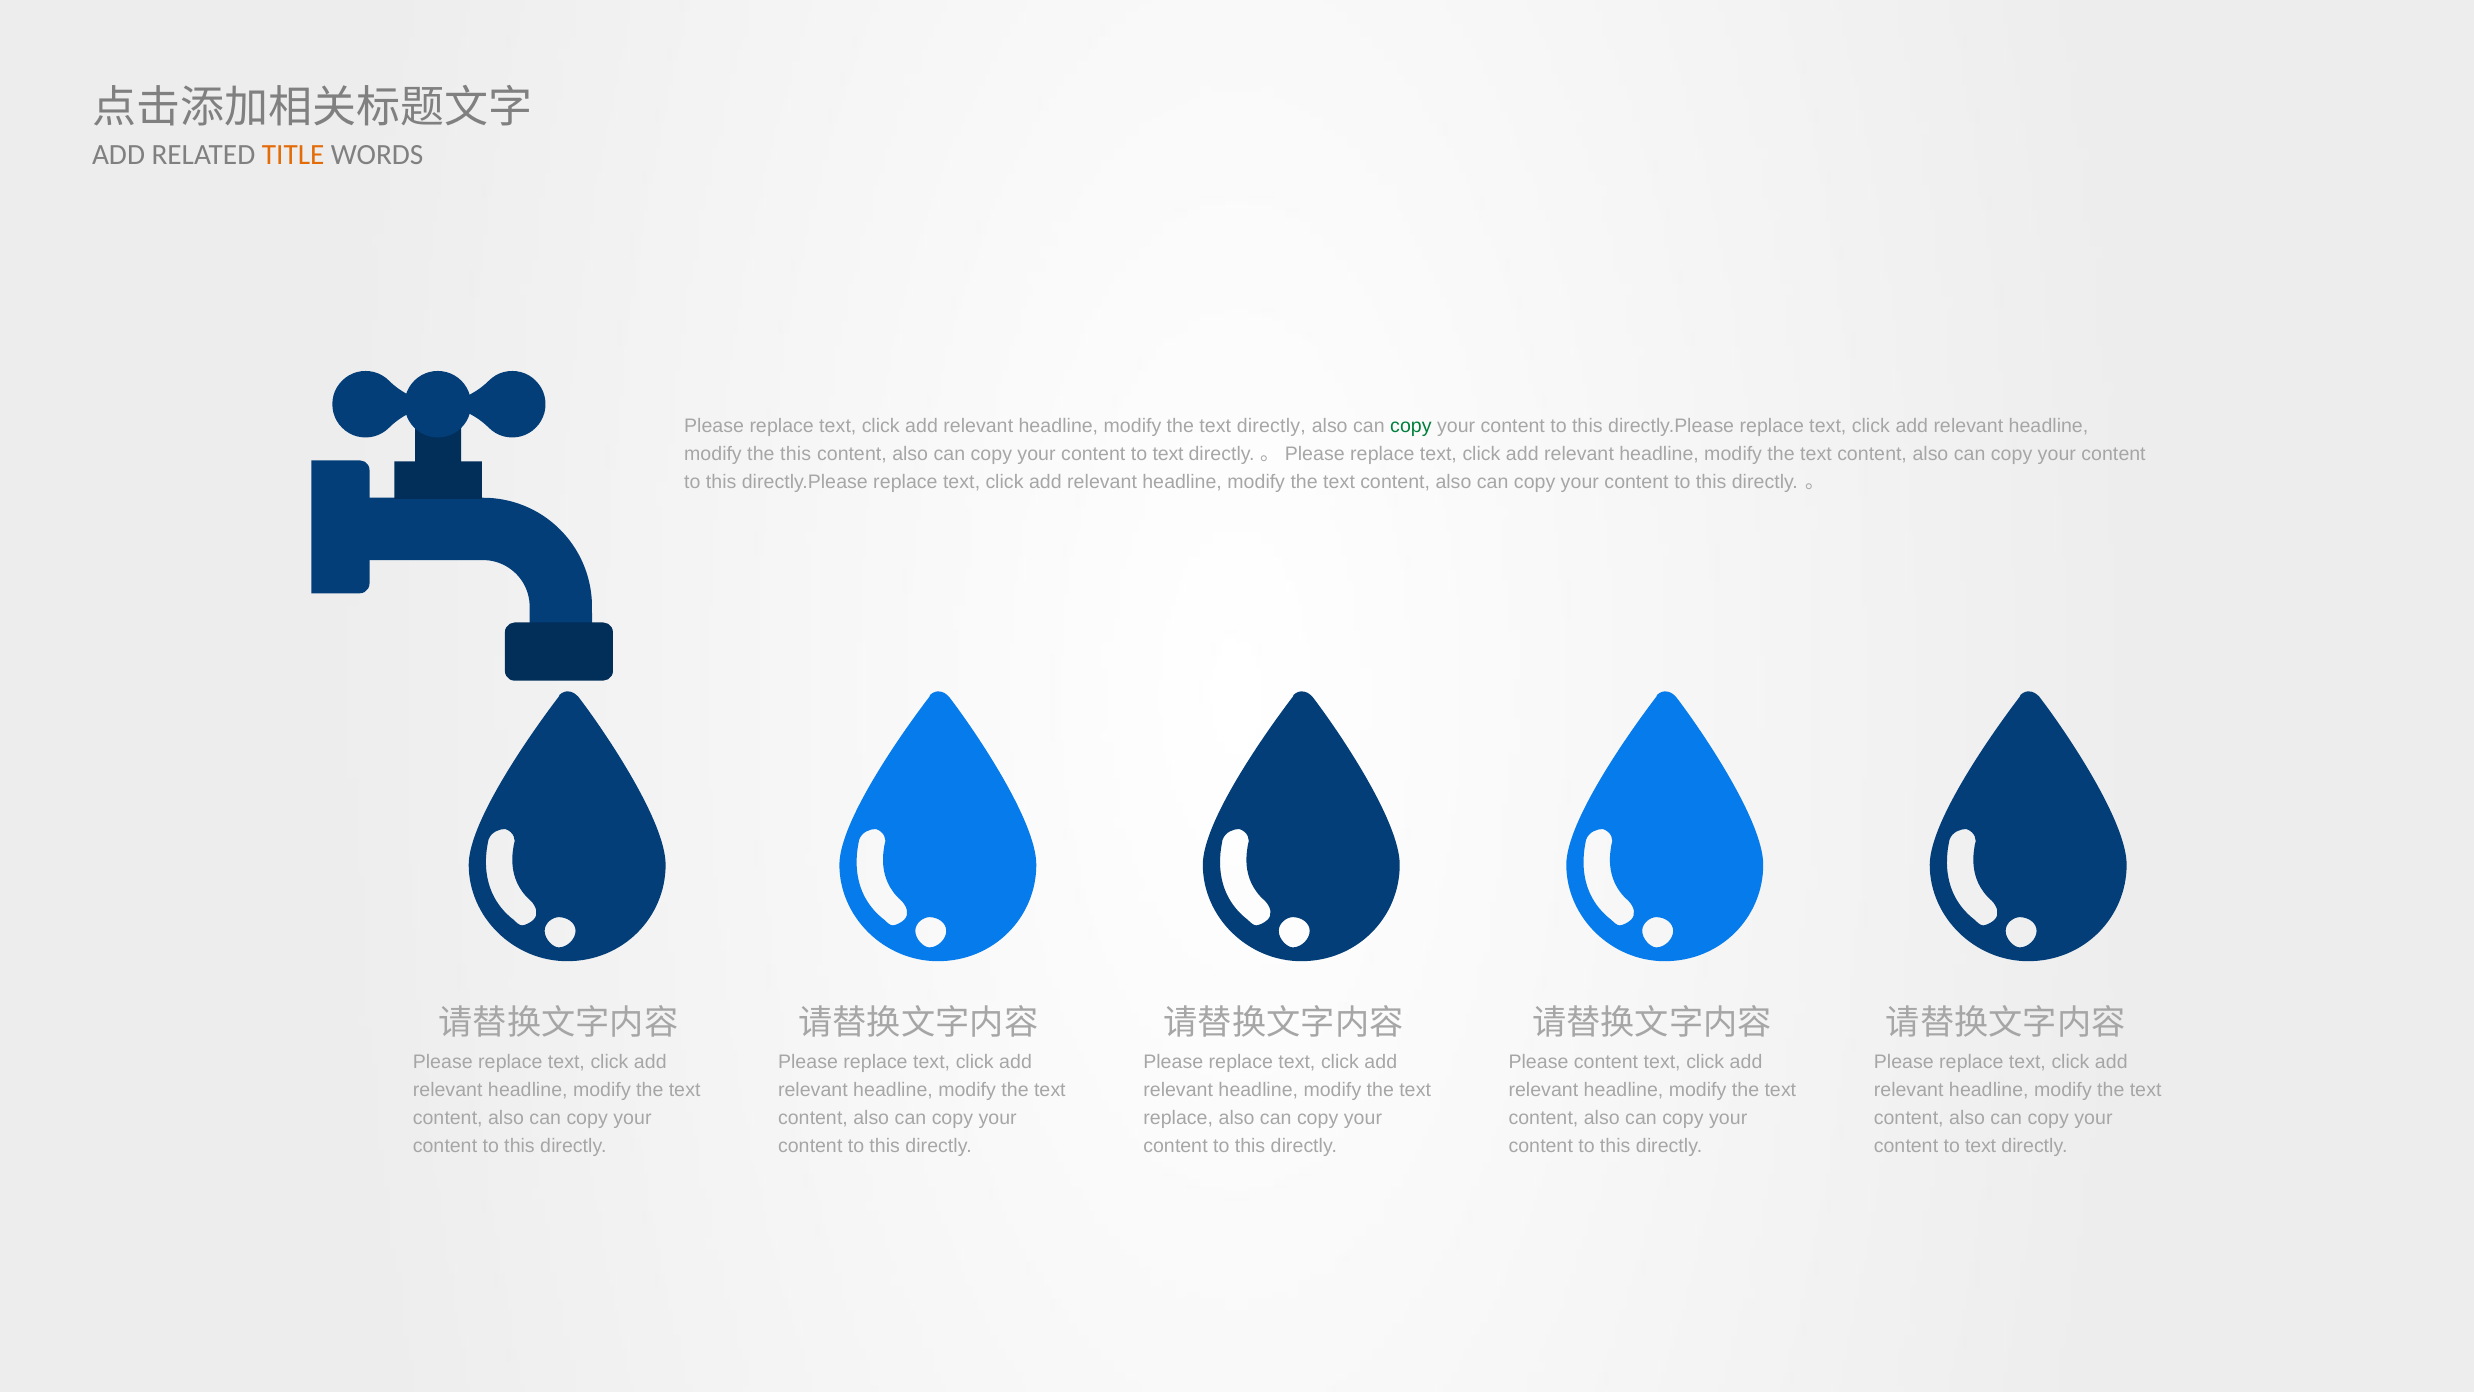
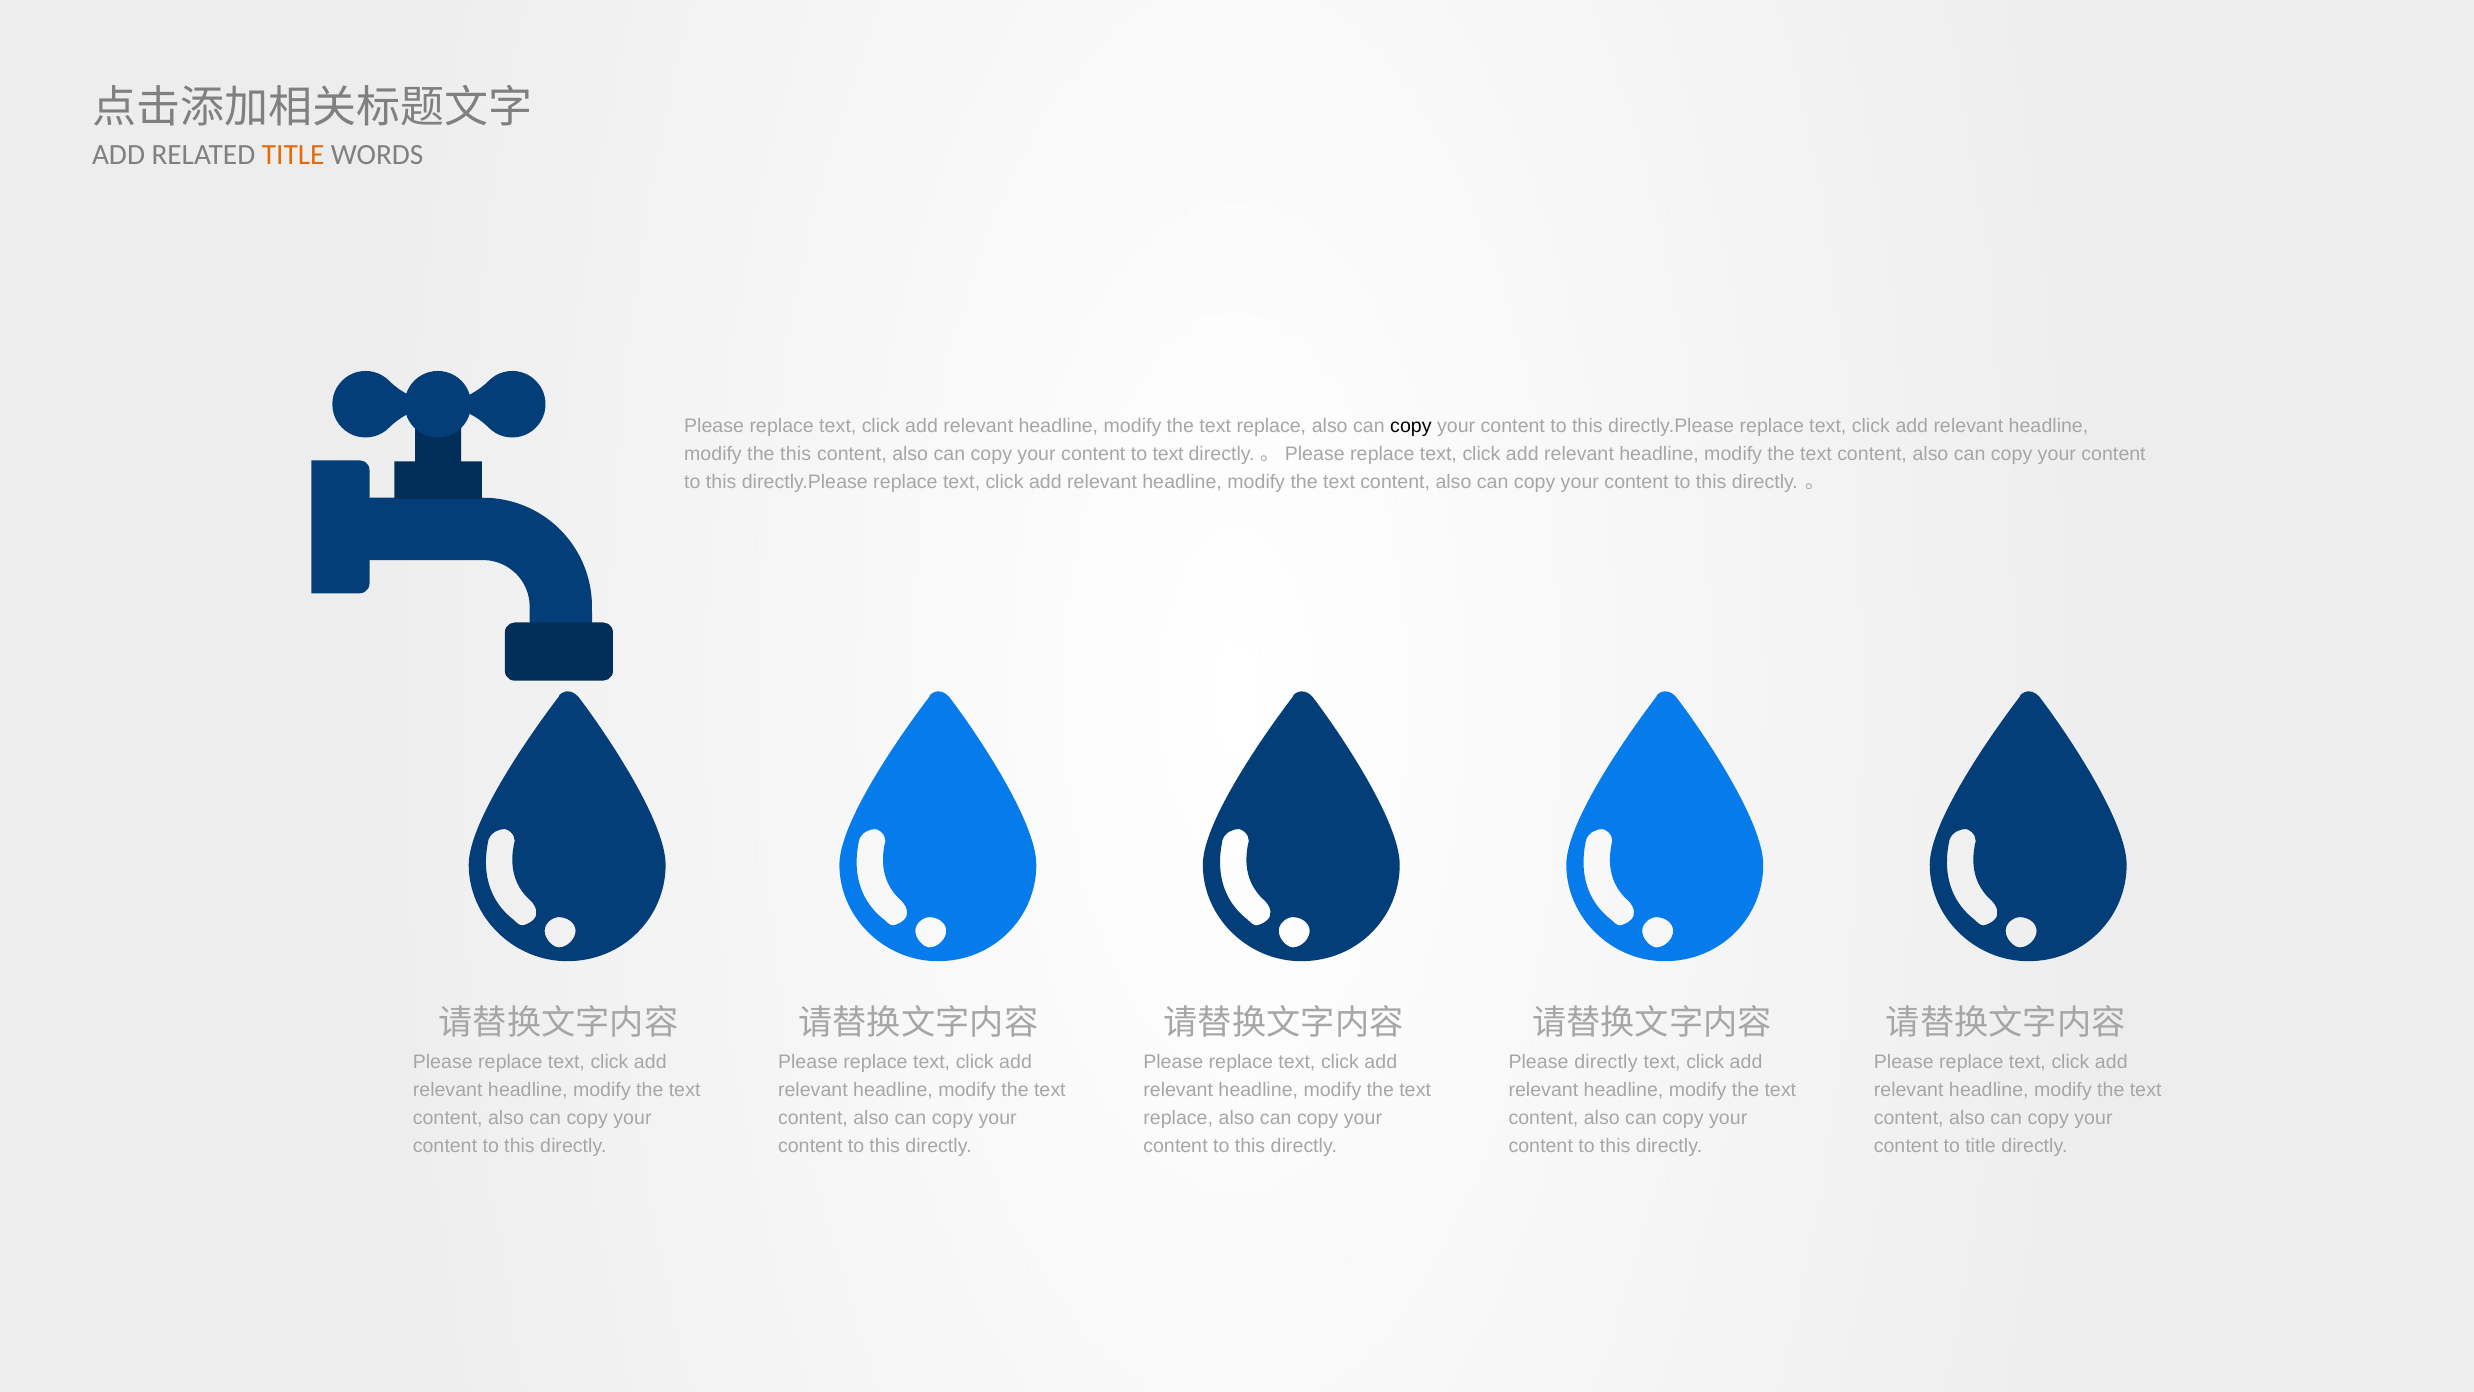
directly at (1271, 426): directly -> replace
copy at (1411, 426) colour: green -> black
Please content: content -> directly
text at (1981, 1146): text -> title
